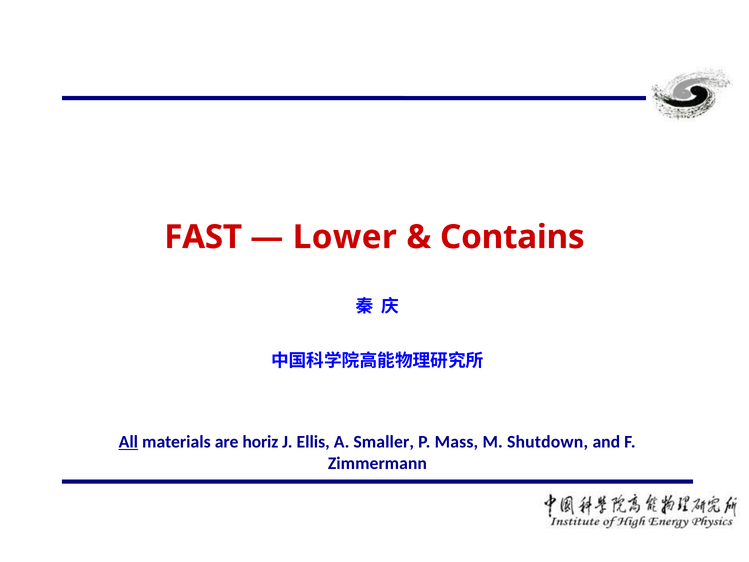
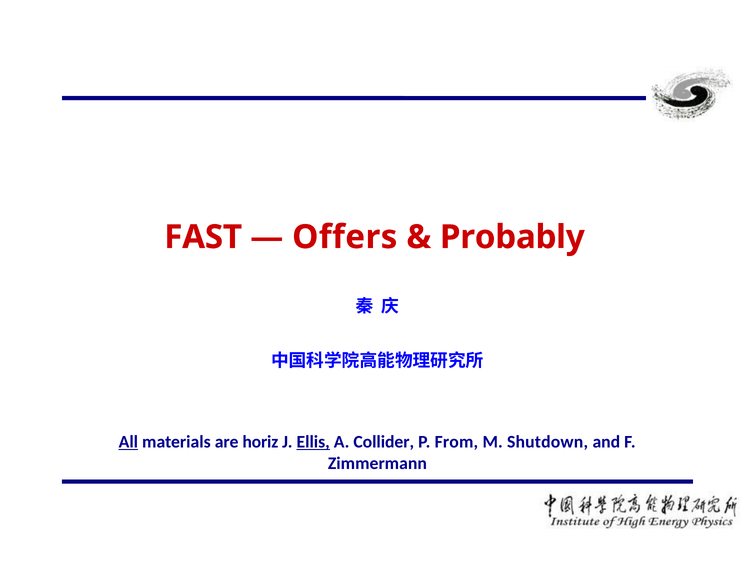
Lower: Lower -> Offers
Contains: Contains -> Probably
Ellis underline: none -> present
Smaller: Smaller -> Collider
Mass: Mass -> From
